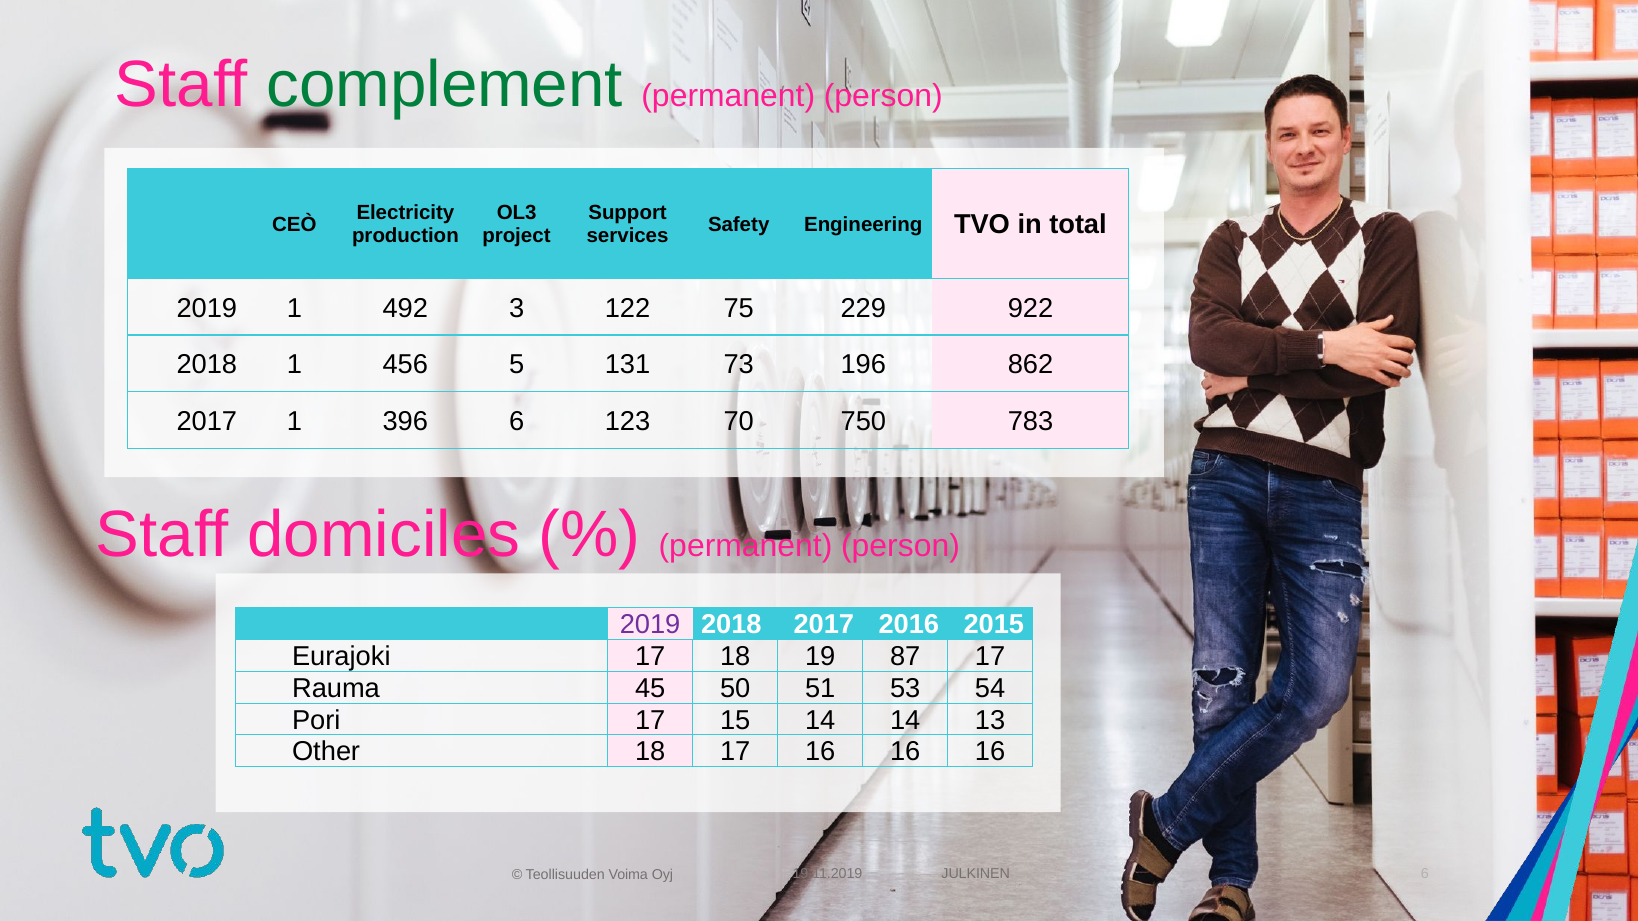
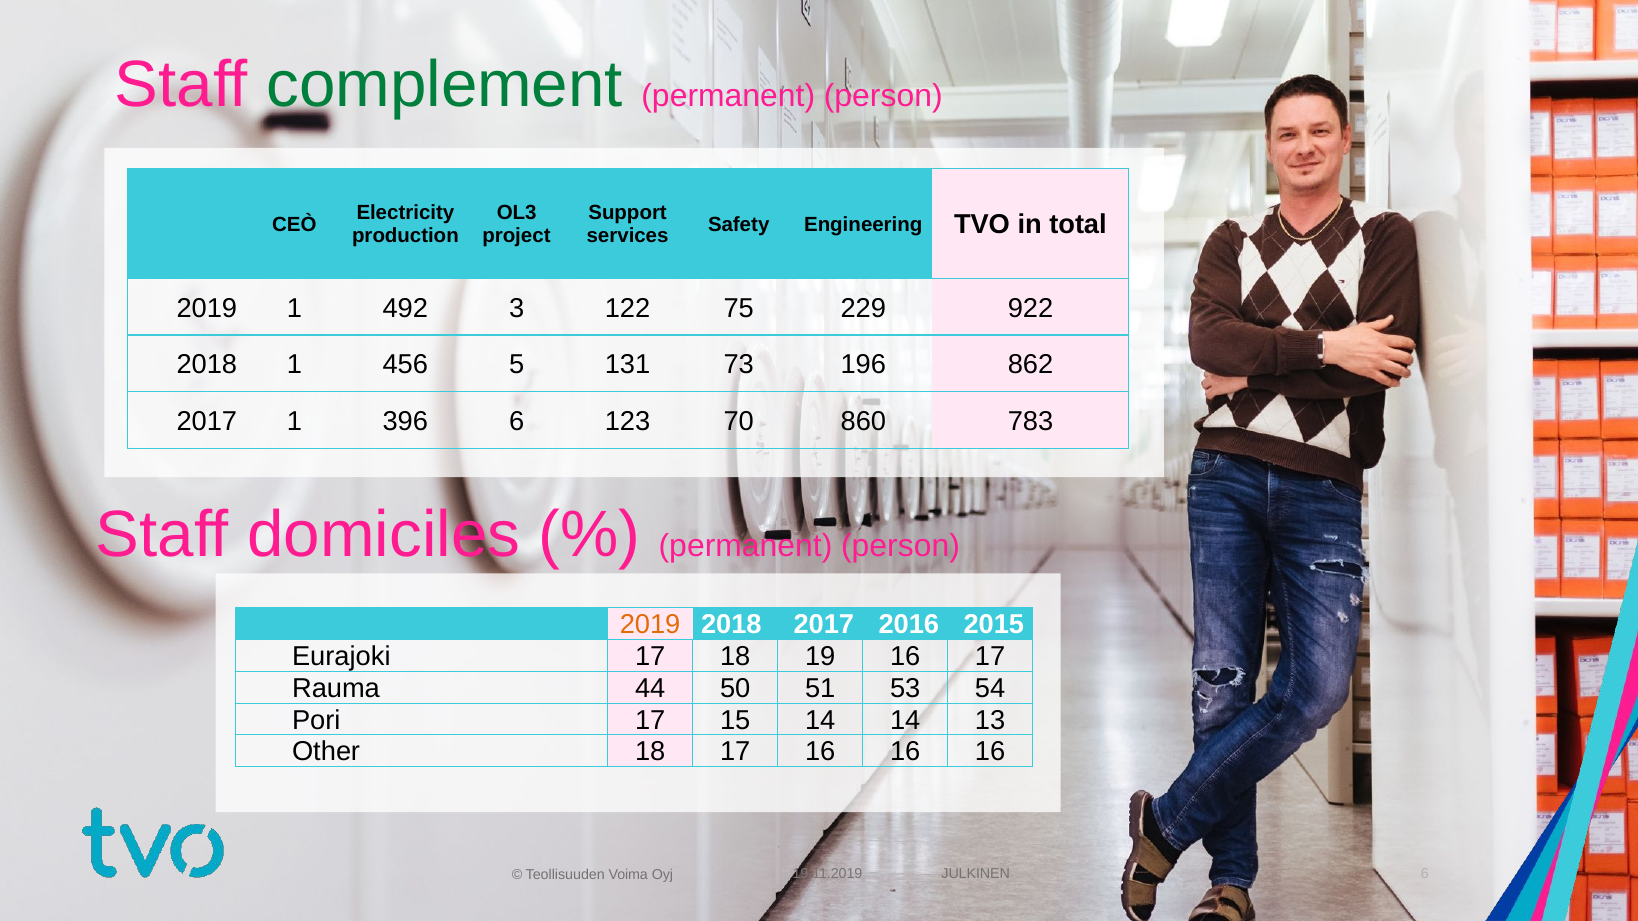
750: 750 -> 860
2019 at (650, 625) colour: purple -> orange
19 87: 87 -> 16
45: 45 -> 44
